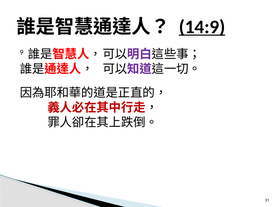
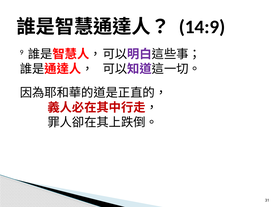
14:9 underline: present -> none
